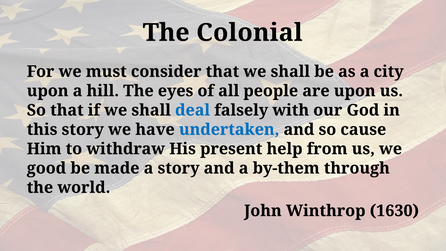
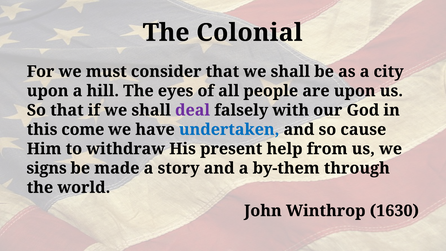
deal colour: blue -> purple
this story: story -> come
good: good -> signs
